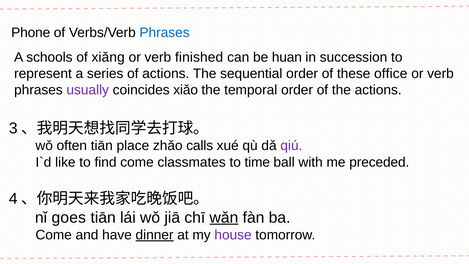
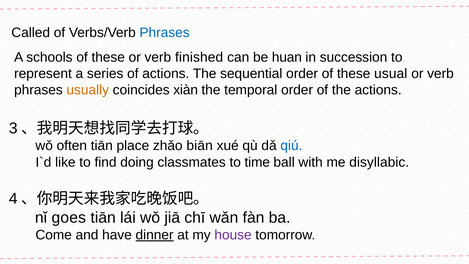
Phone: Phone -> Called
xiǎng at (108, 57): xiǎng -> these
office: office -> usual
usually colour: purple -> orange
xiǎo: xiǎo -> xiàn
calls: calls -> biān
qiú colour: purple -> blue
find come: come -> doing
preceded: preceded -> disyllabic
wǎn underline: present -> none
